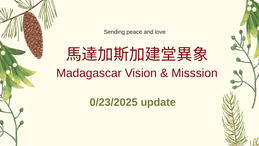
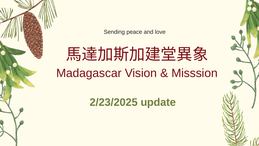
0/23/2025: 0/23/2025 -> 2/23/2025
